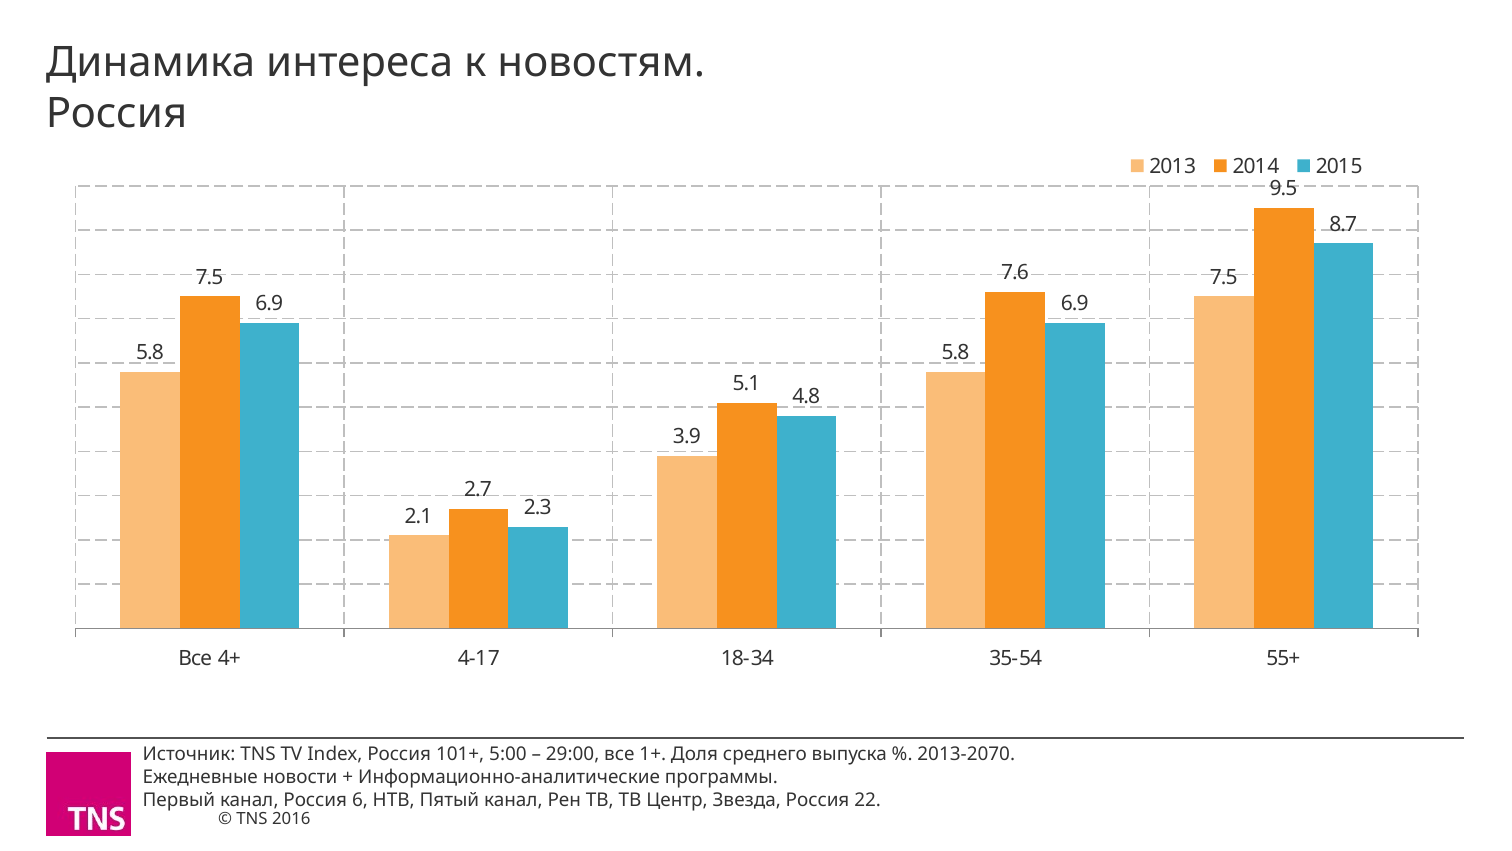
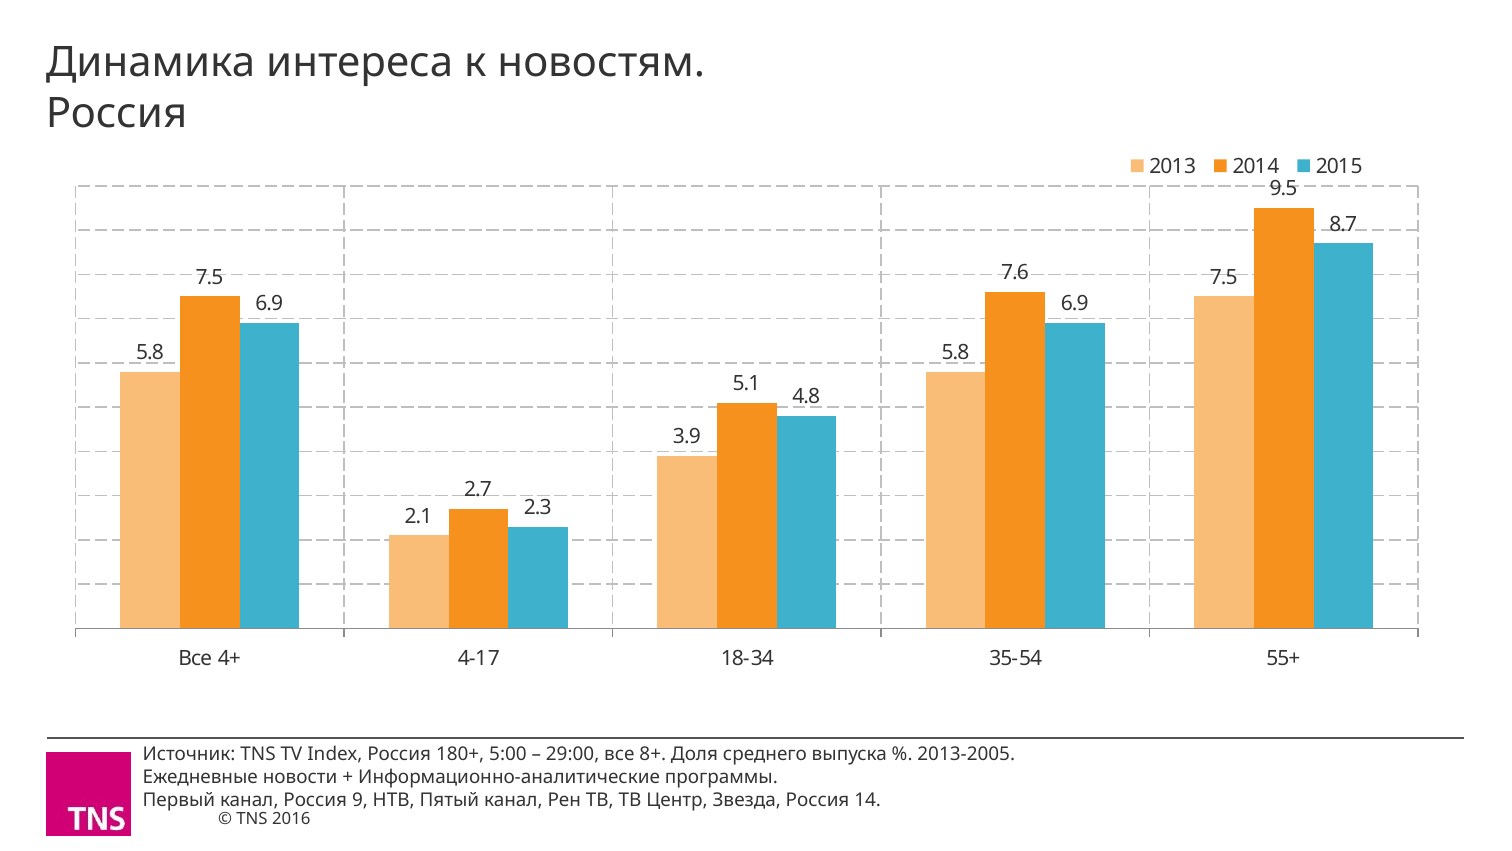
101+: 101+ -> 180+
1+: 1+ -> 8+
2013-2070: 2013-2070 -> 2013-2005
6: 6 -> 9
22: 22 -> 14
